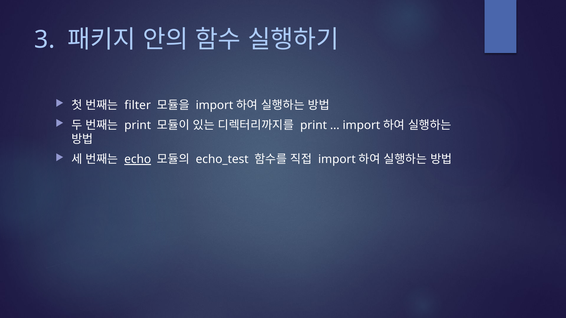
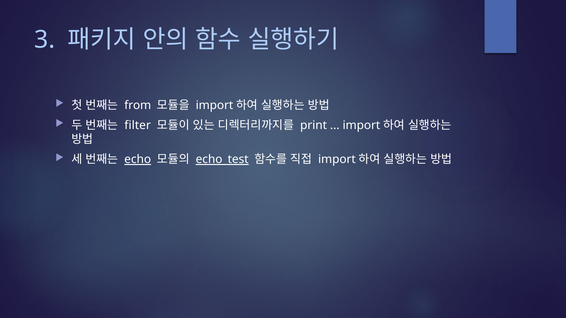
filter: filter -> from
print at (138, 125): print -> filter
echo_test underline: none -> present
